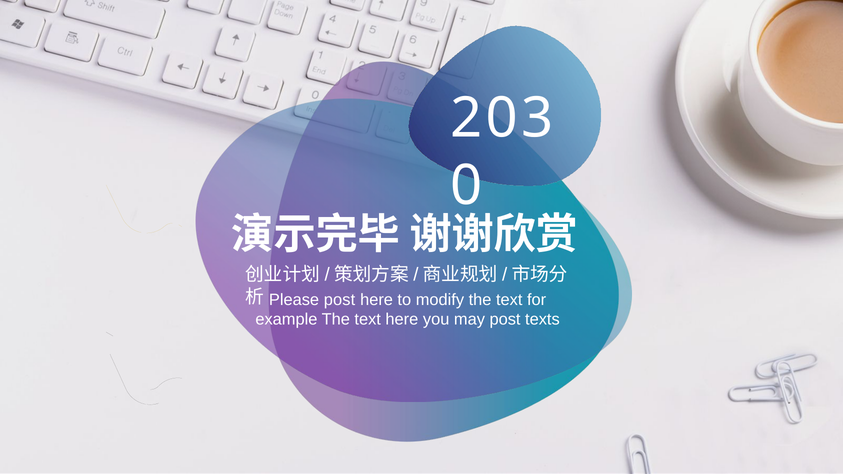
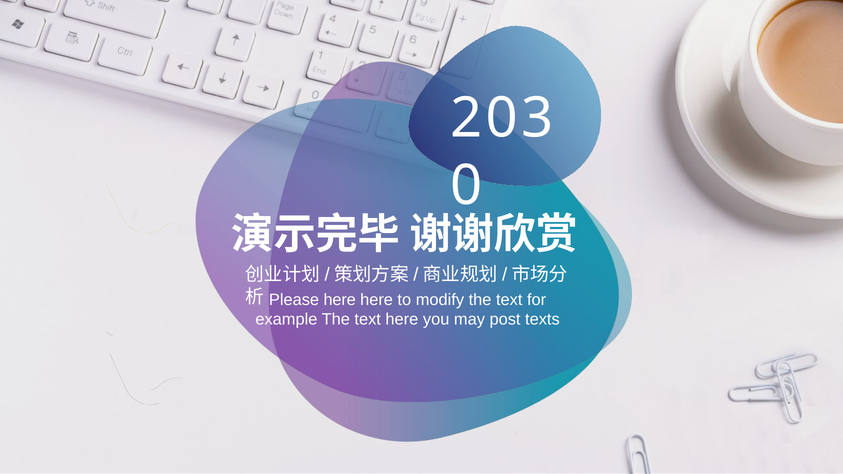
Please post: post -> here
